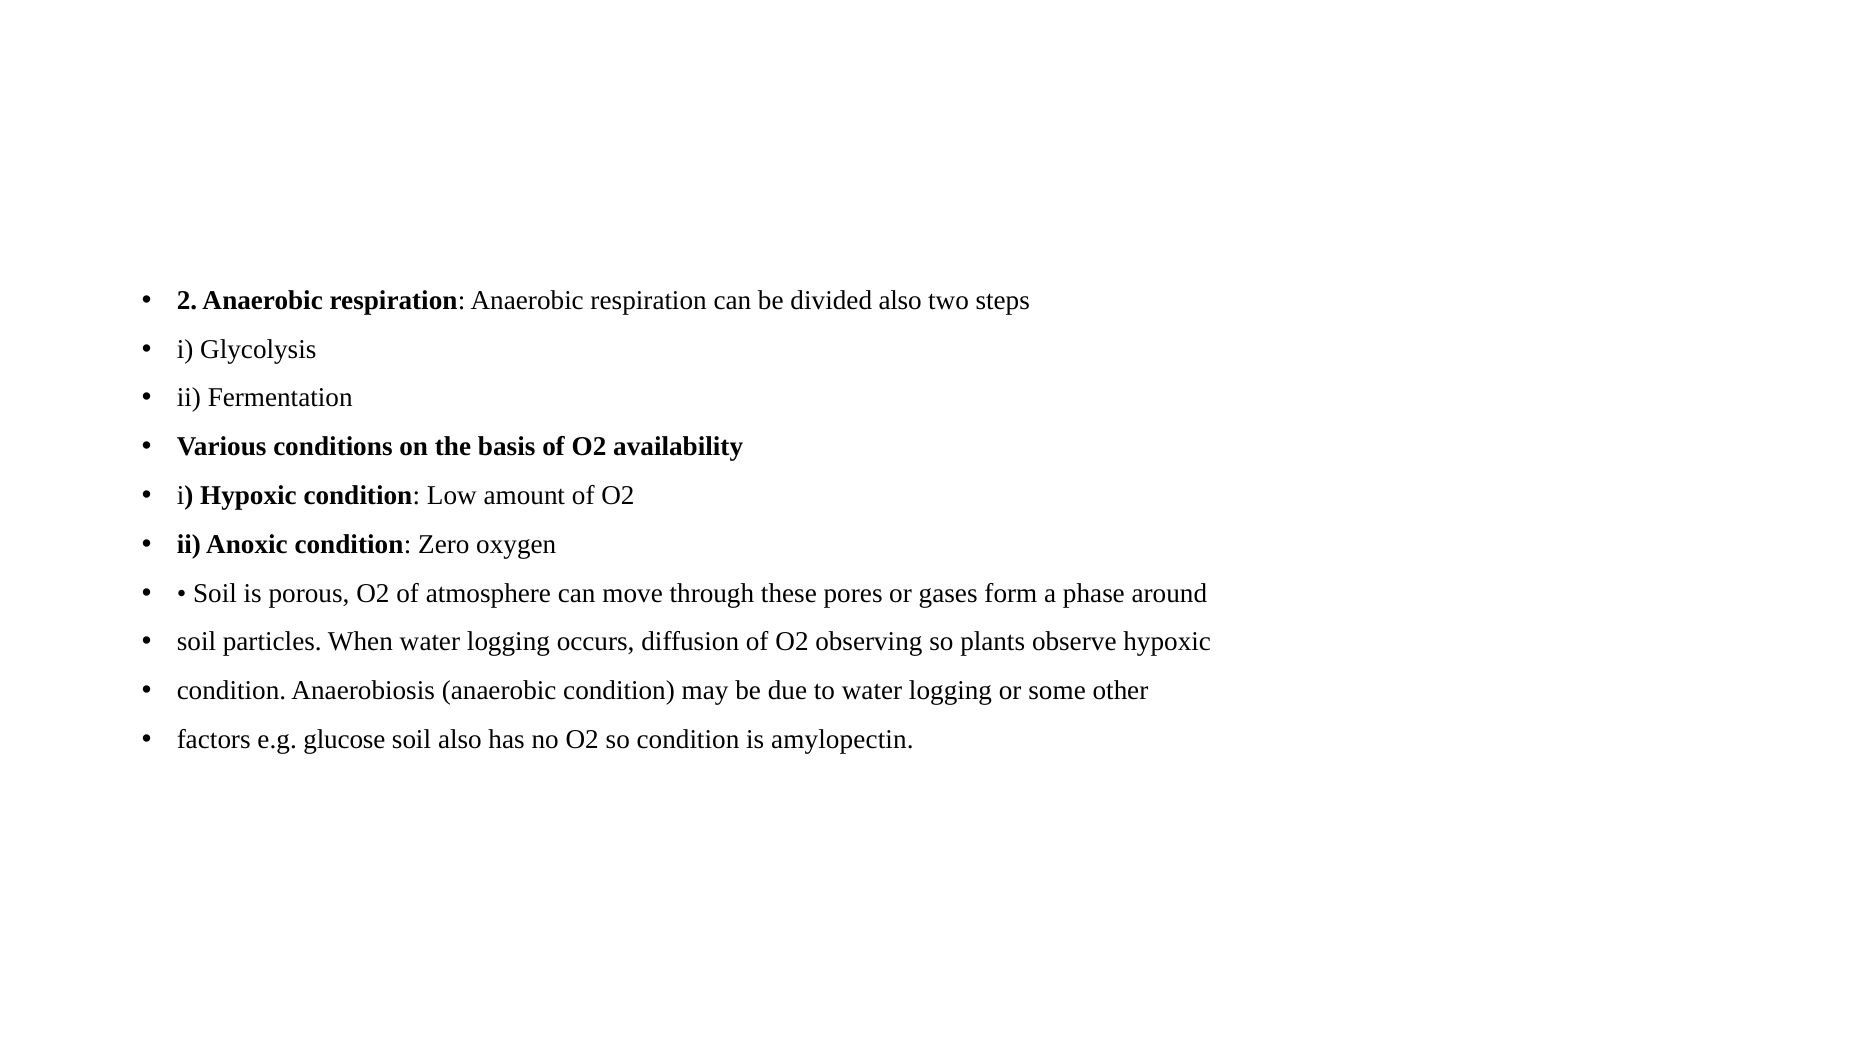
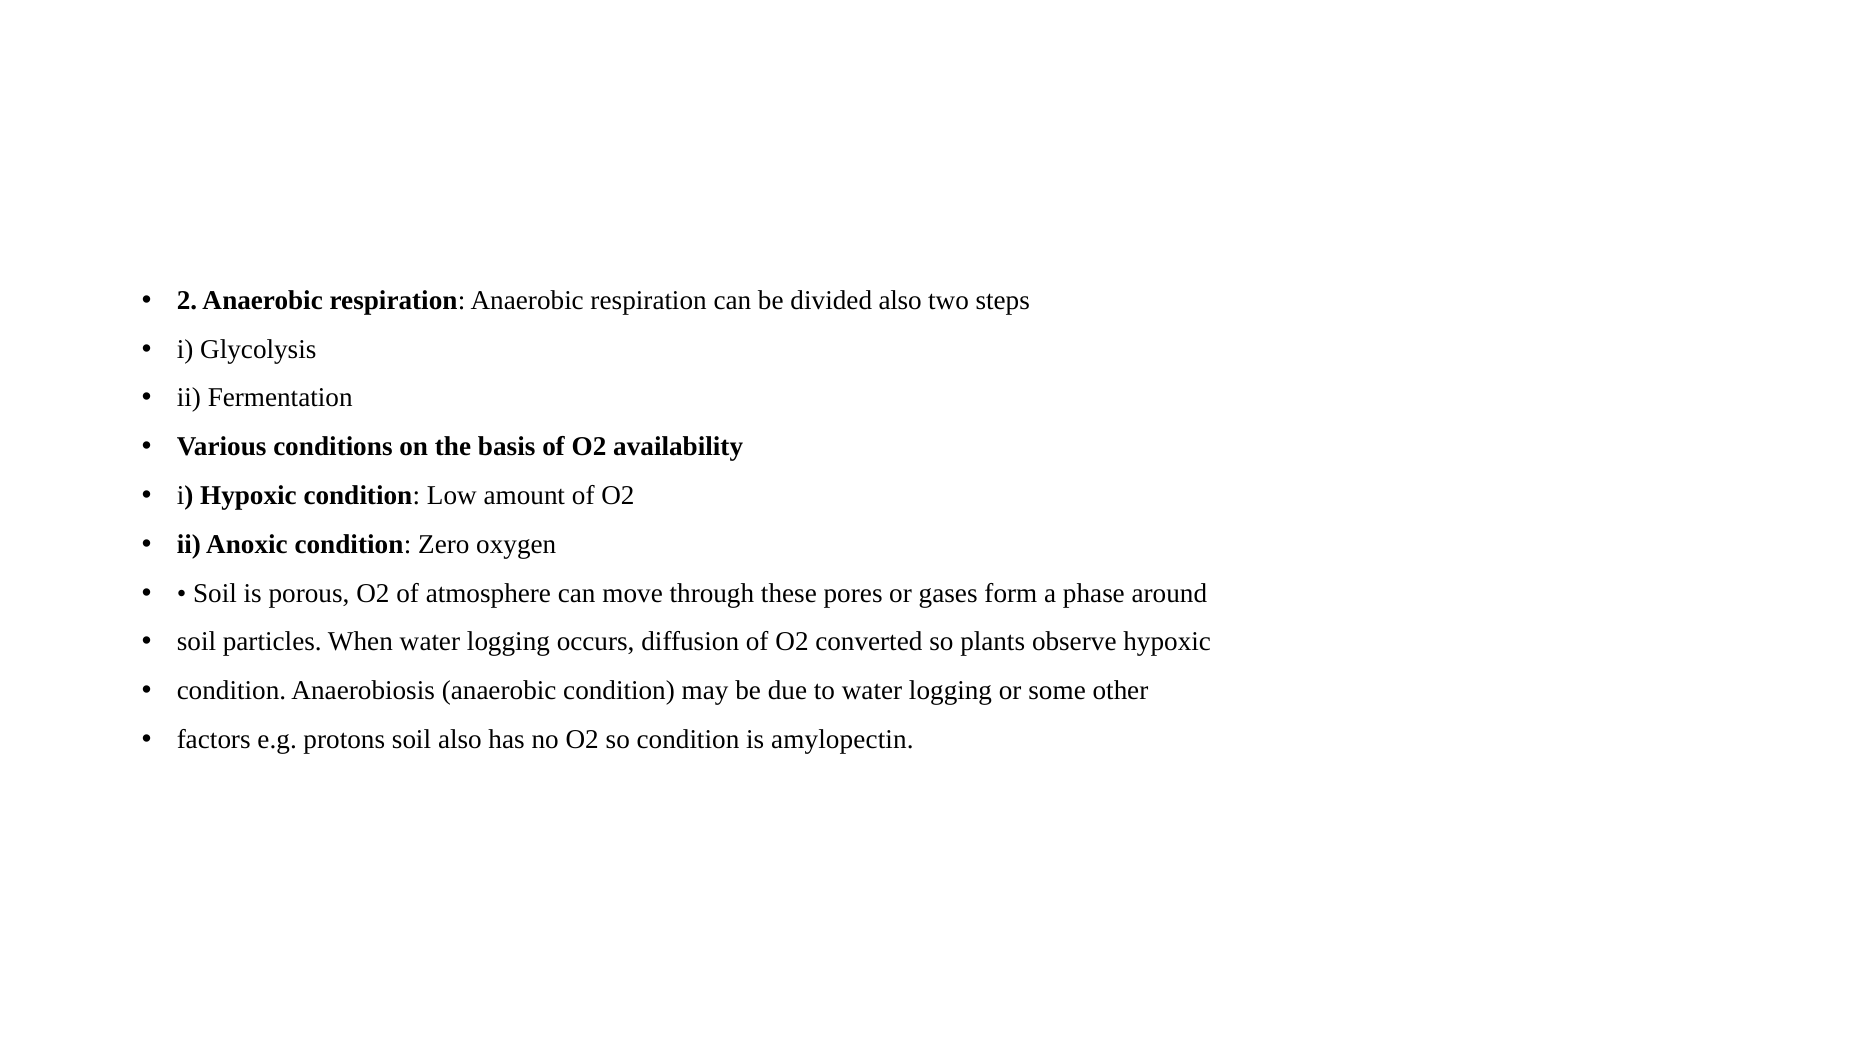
observing: observing -> converted
glucose: glucose -> protons
